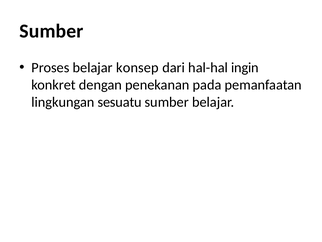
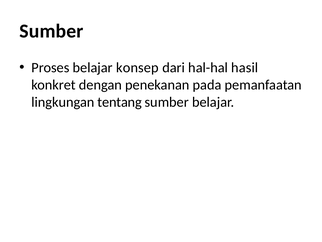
ingin: ingin -> hasil
sesuatu: sesuatu -> tentang
